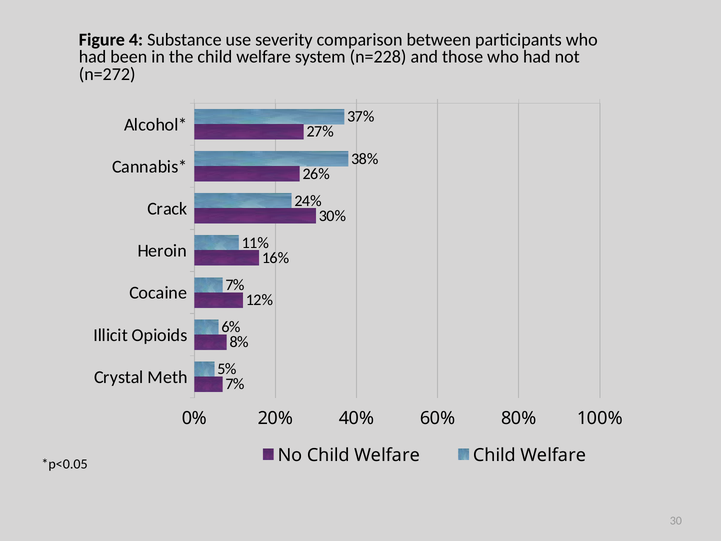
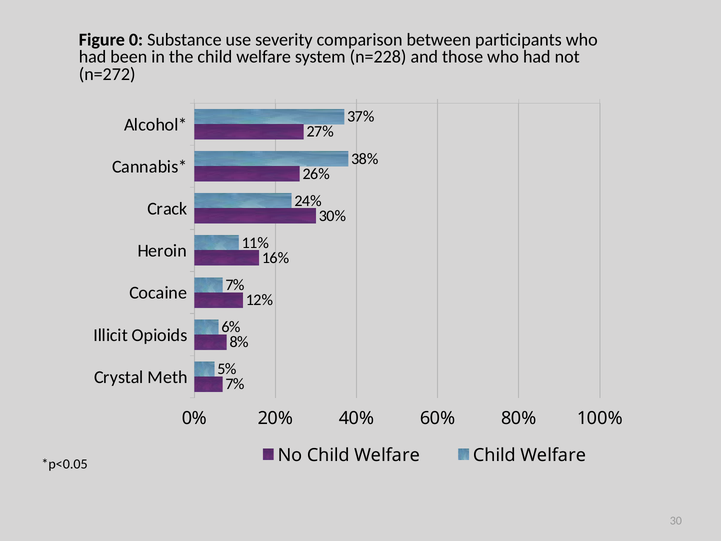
4: 4 -> 0
